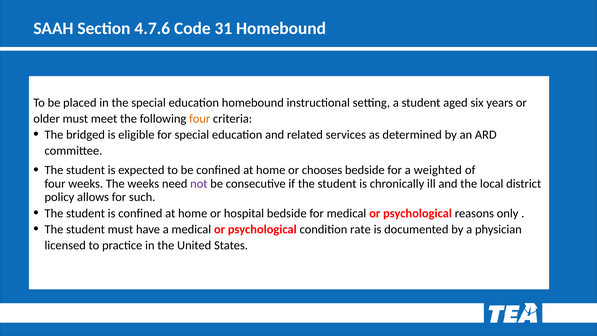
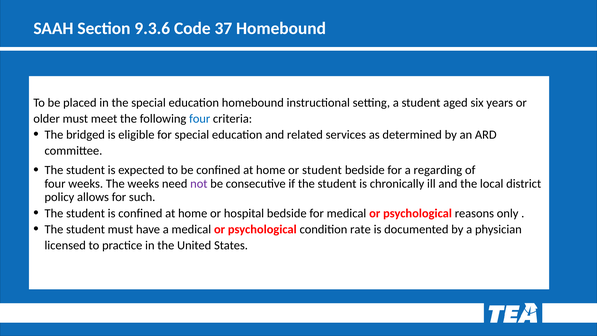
4.7.6: 4.7.6 -> 9.3.6
31: 31 -> 37
four at (200, 119) colour: orange -> blue
or chooses: chooses -> student
weighted: weighted -> regarding
